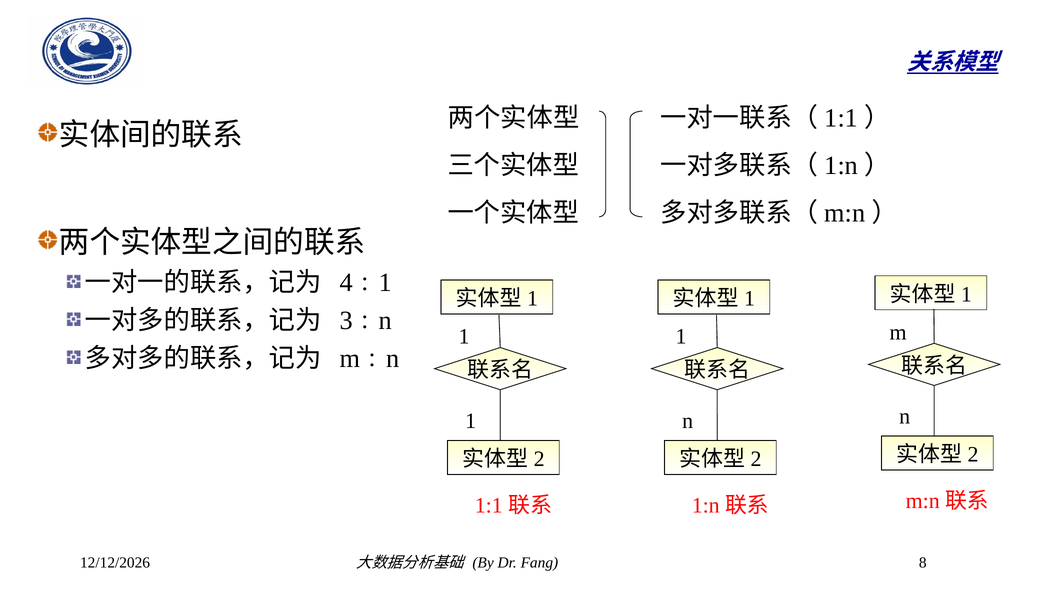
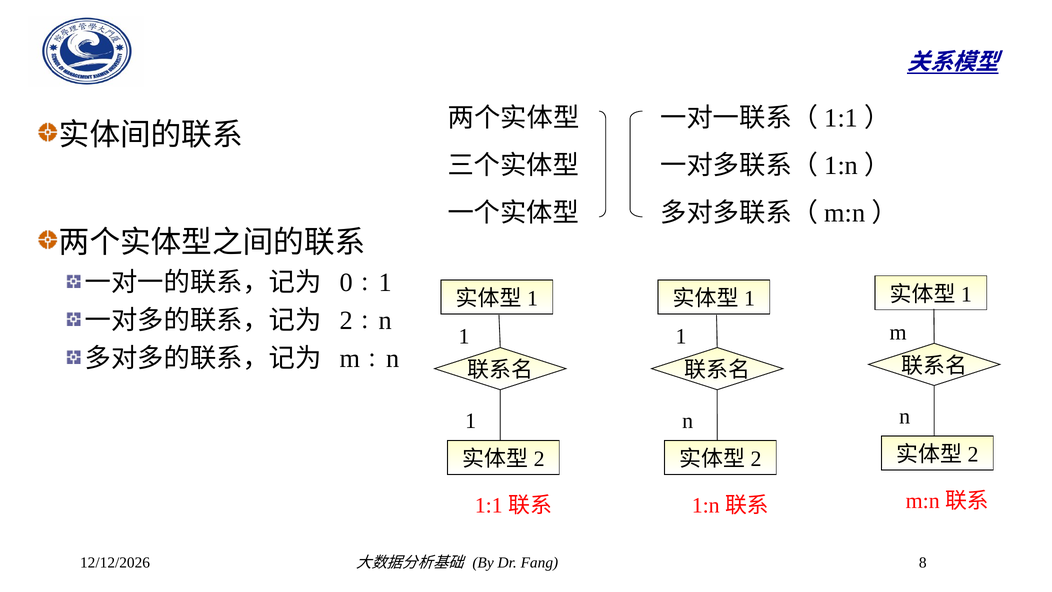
4: 4 -> 0
3: 3 -> 2
